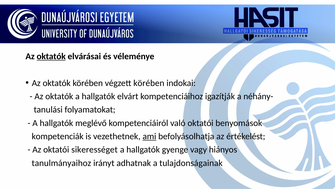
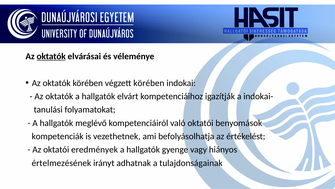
néhány-: néhány- -> indokai-
ami underline: present -> none
sikerességet: sikerességet -> eredmények
tanulmányaihoz: tanulmányaihoz -> értelmezésének
